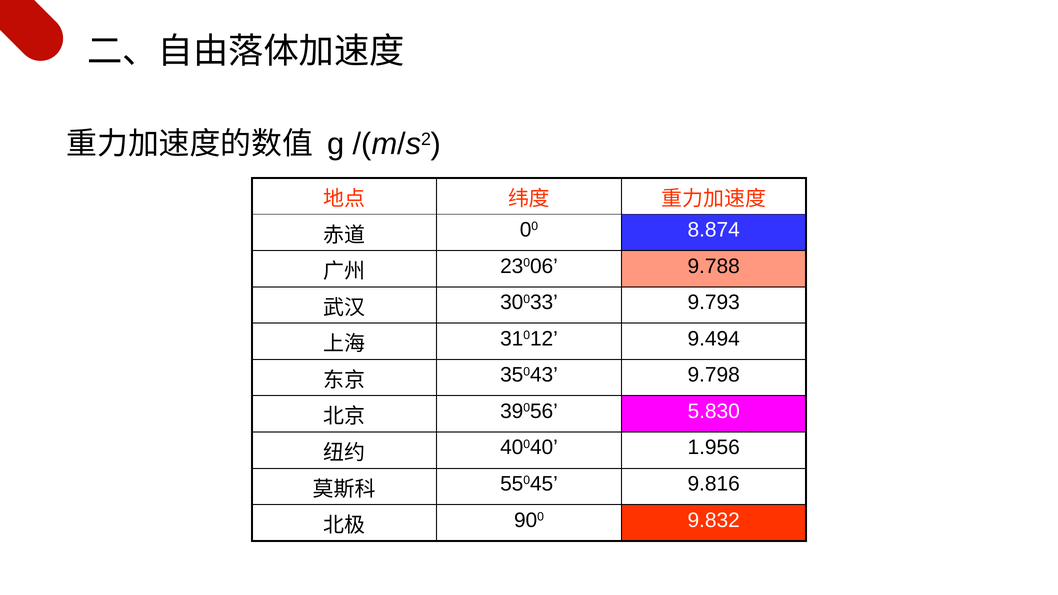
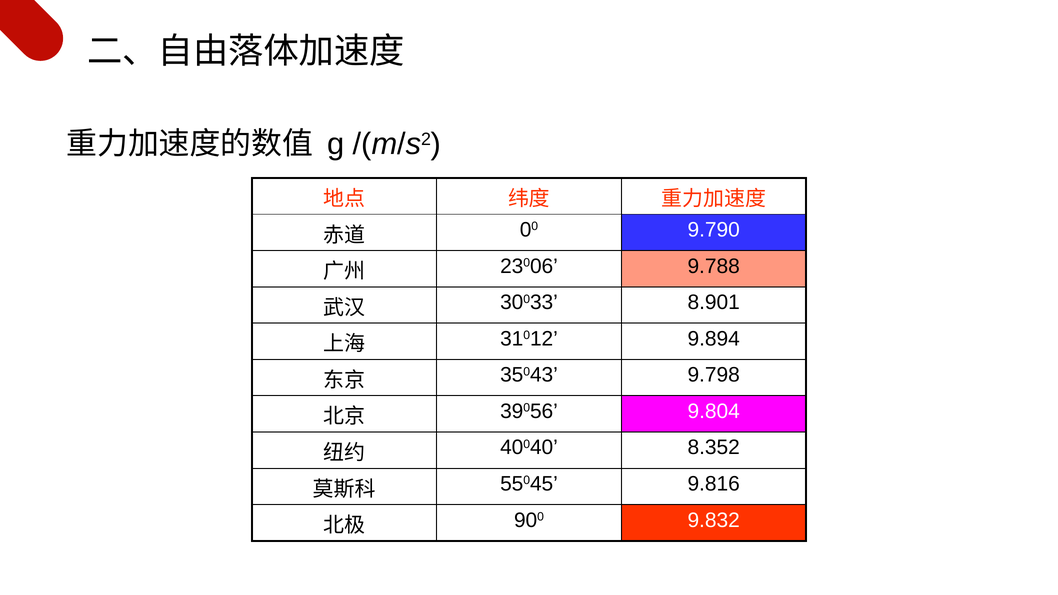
8.874: 8.874 -> 9.790
9.793: 9.793 -> 8.901
9.494: 9.494 -> 9.894
5.830: 5.830 -> 9.804
1.956: 1.956 -> 8.352
